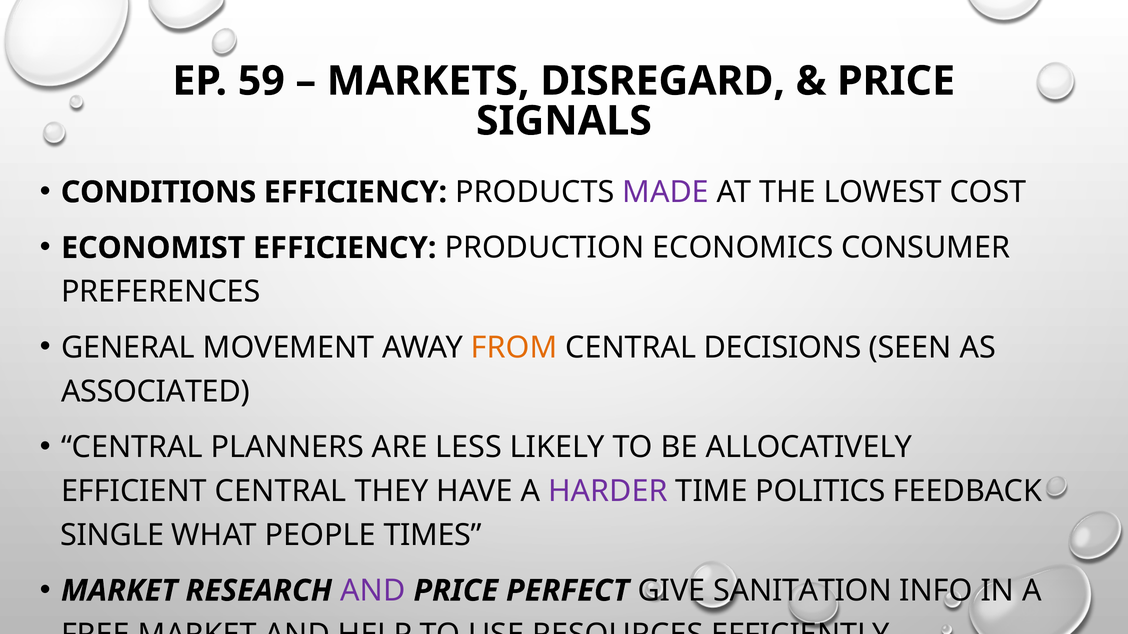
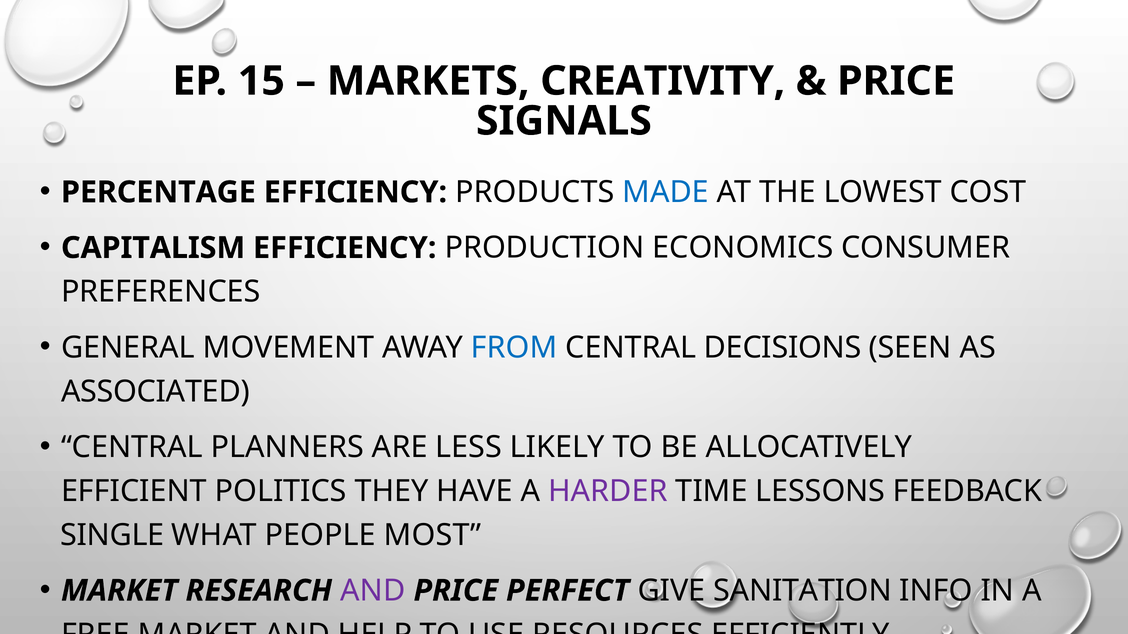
59: 59 -> 15
DISREGARD: DISREGARD -> CREATIVITY
CONDITIONS: CONDITIONS -> PERCENTAGE
MADE colour: purple -> blue
ECONOMIST: ECONOMIST -> CAPITALISM
FROM colour: orange -> blue
EFFICIENT CENTRAL: CENTRAL -> POLITICS
POLITICS: POLITICS -> LESSONS
TIMES: TIMES -> MOST
